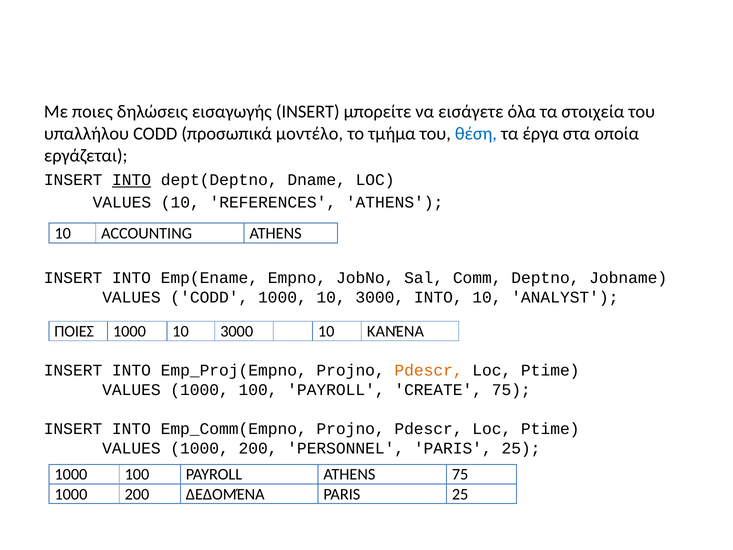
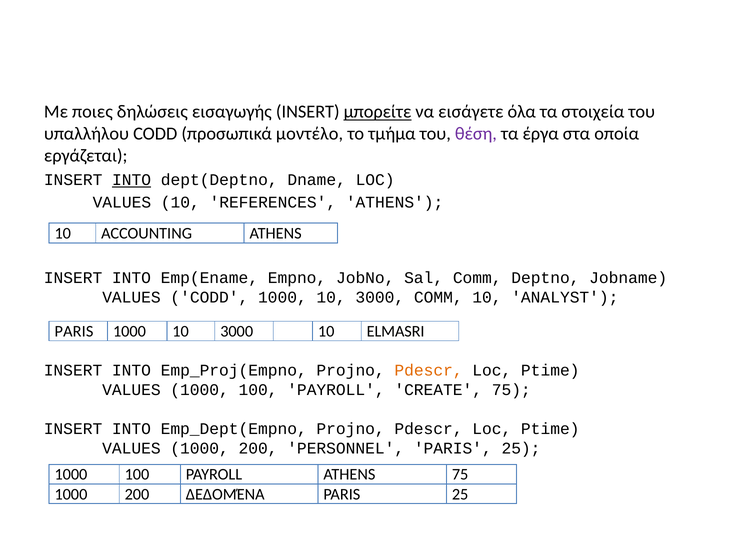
μπορείτε underline: none -> present
θέση colour: blue -> purple
3000 INTO: INTO -> COMM
ΠΟΙΕΣ at (74, 331): ΠΟΙΕΣ -> PARIS
ΚΑΝΈΝΑ: ΚΑΝΈΝΑ -> ELMASRI
Emp_Comm(Empno: Emp_Comm(Empno -> Emp_Dept(Empno
